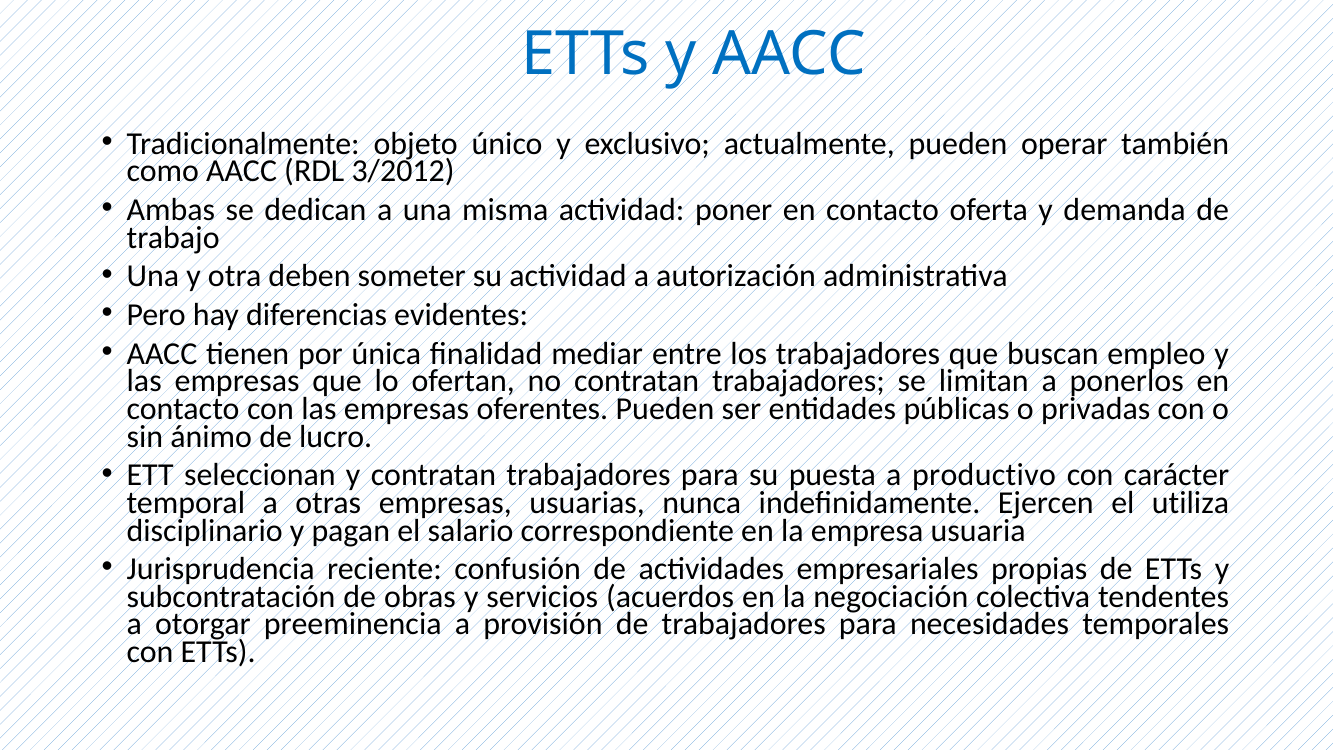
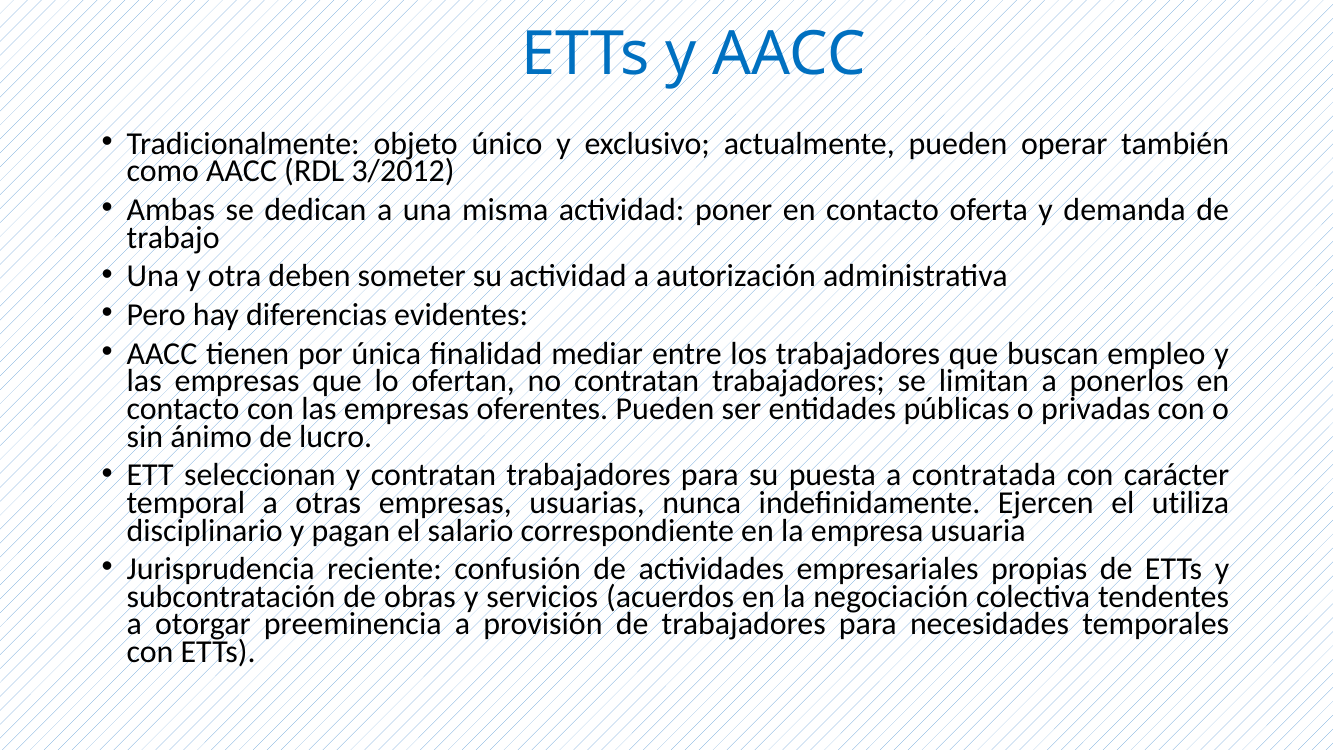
productivo: productivo -> contratada
